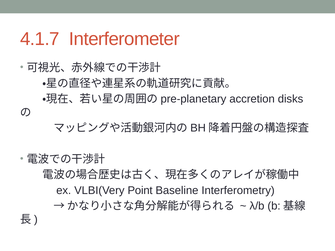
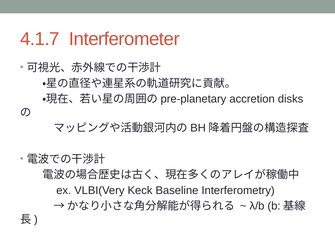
Point: Point -> Keck
